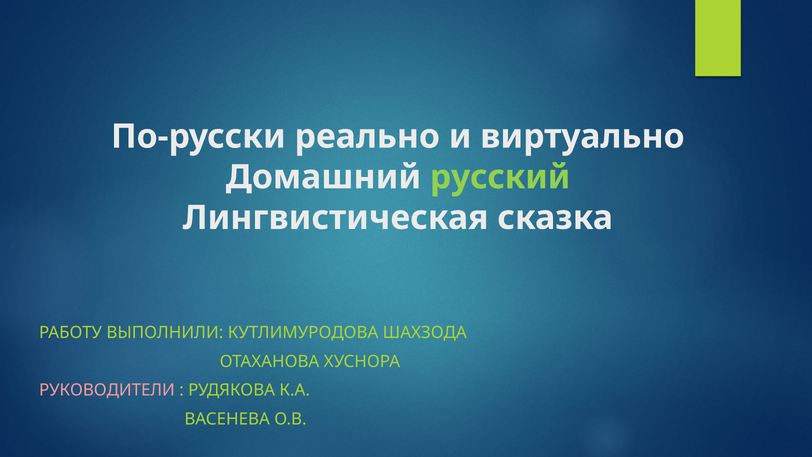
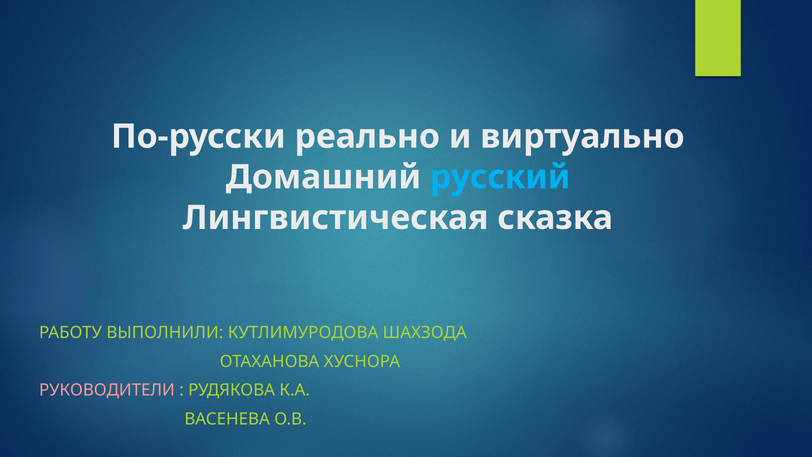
русский colour: light green -> light blue
